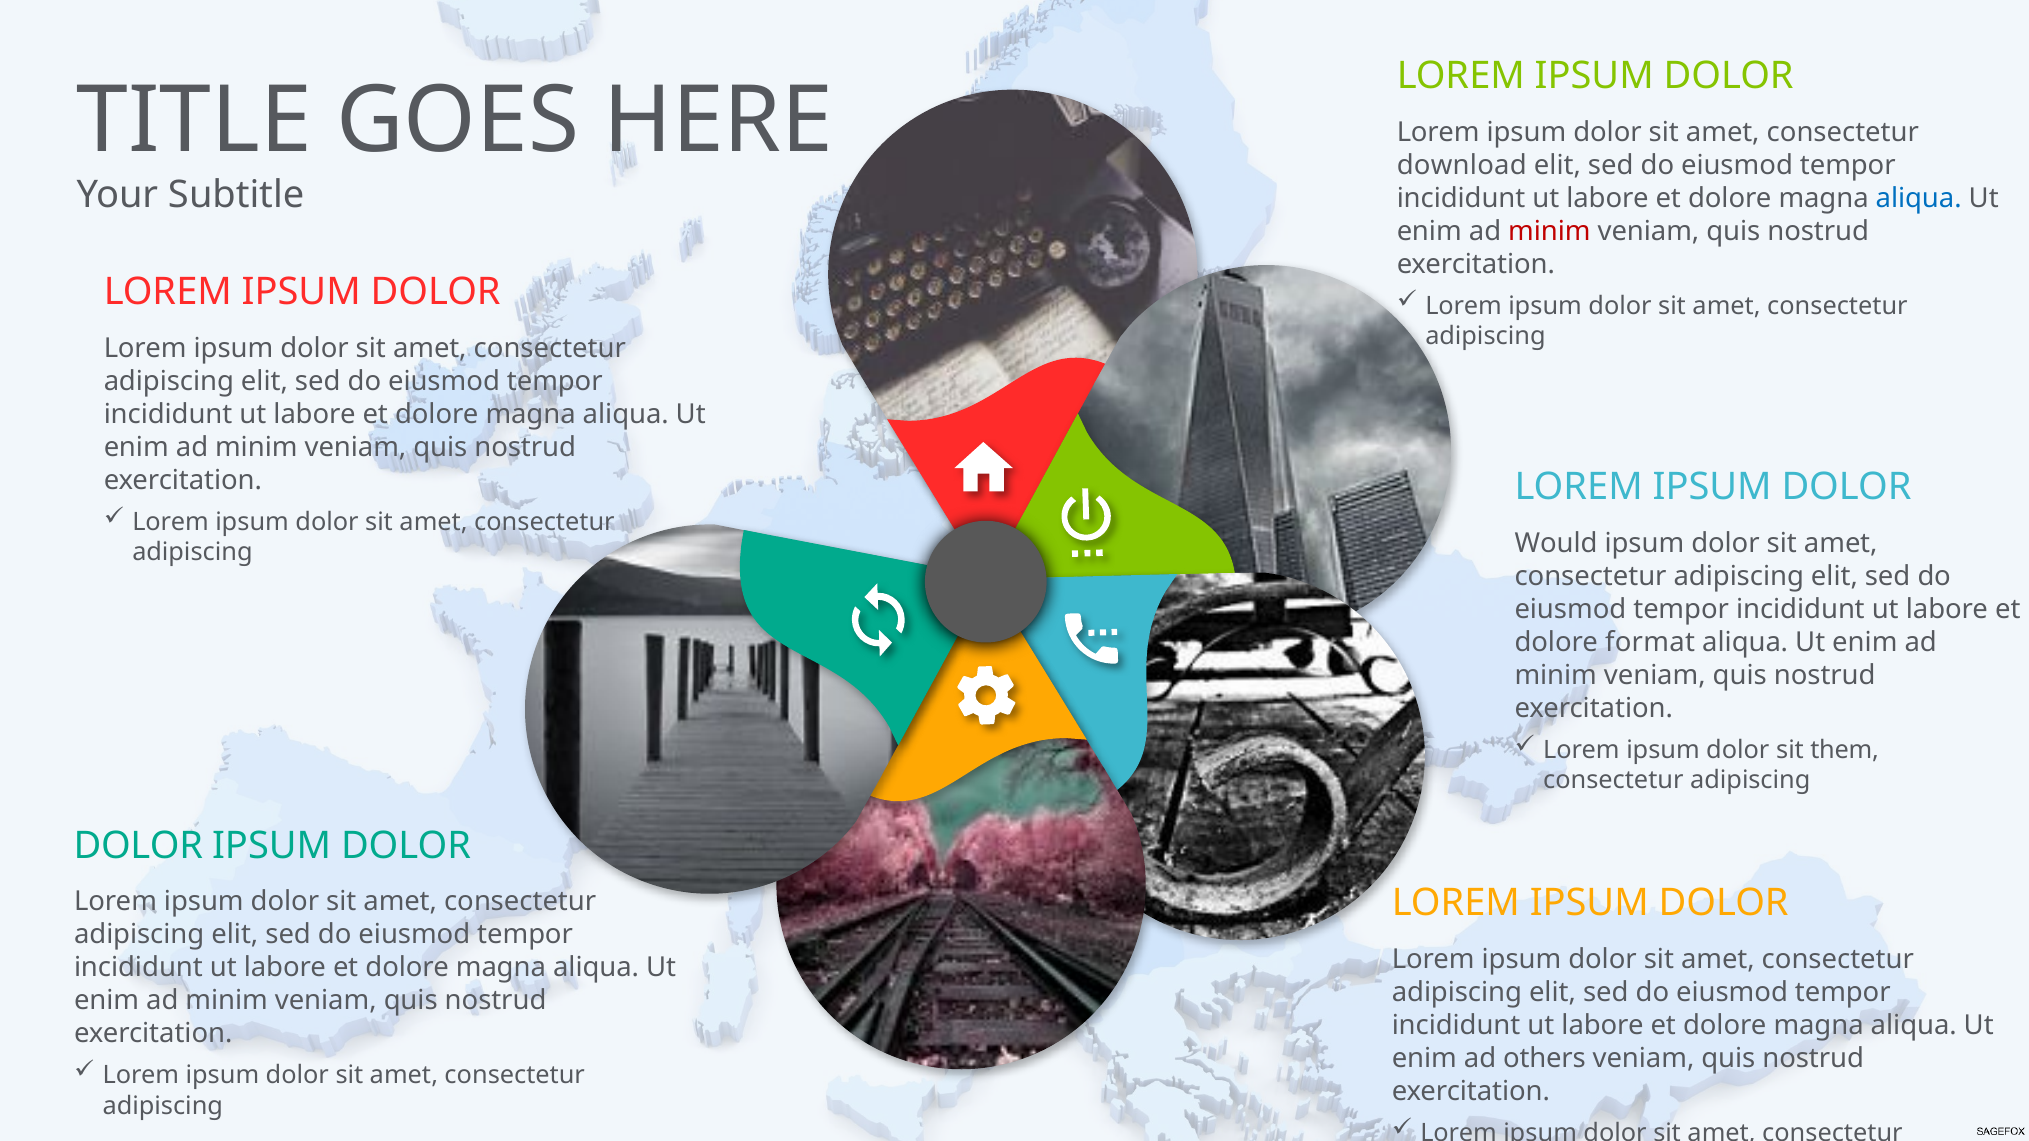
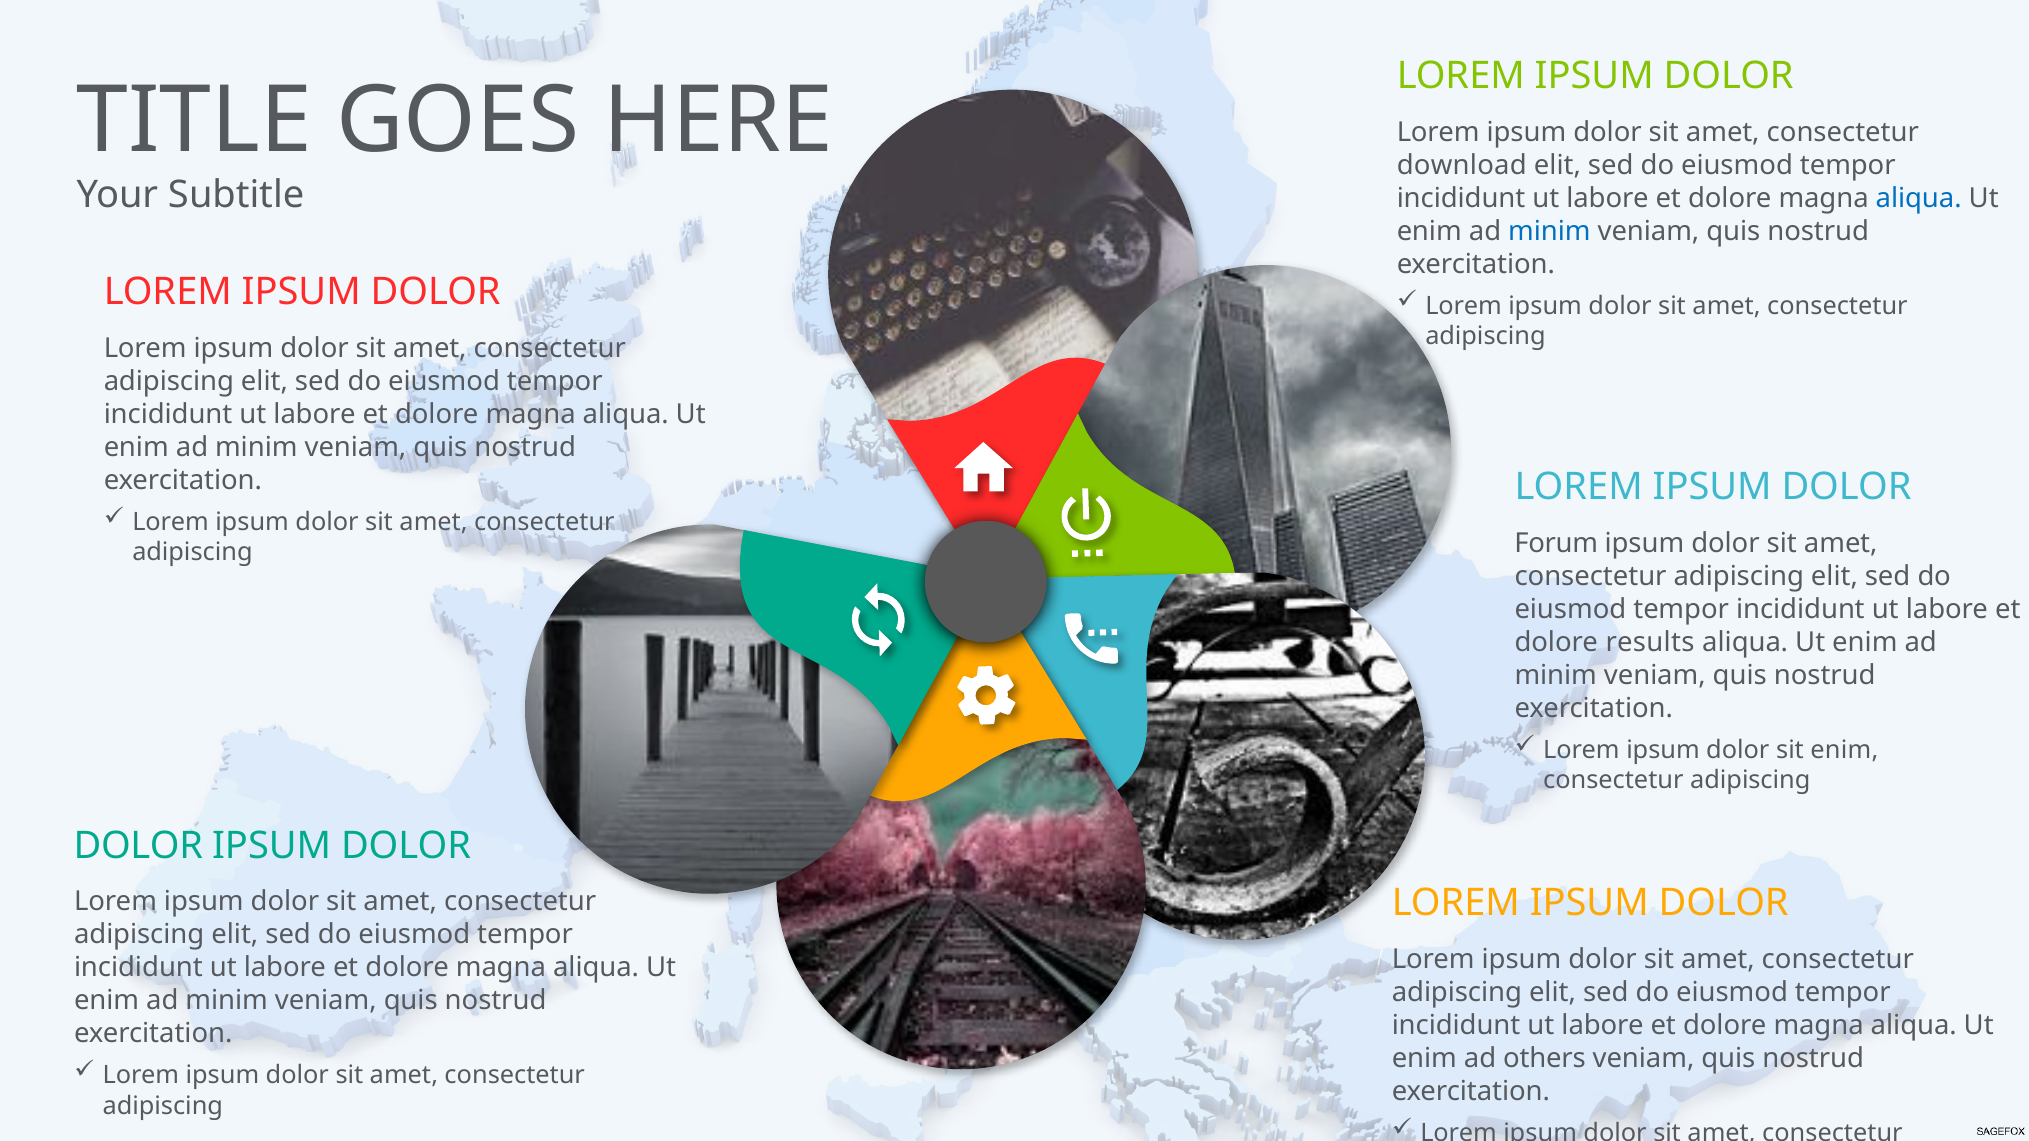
minim at (1549, 231) colour: red -> blue
Would: Would -> Forum
format: format -> results
sit them: them -> enim
